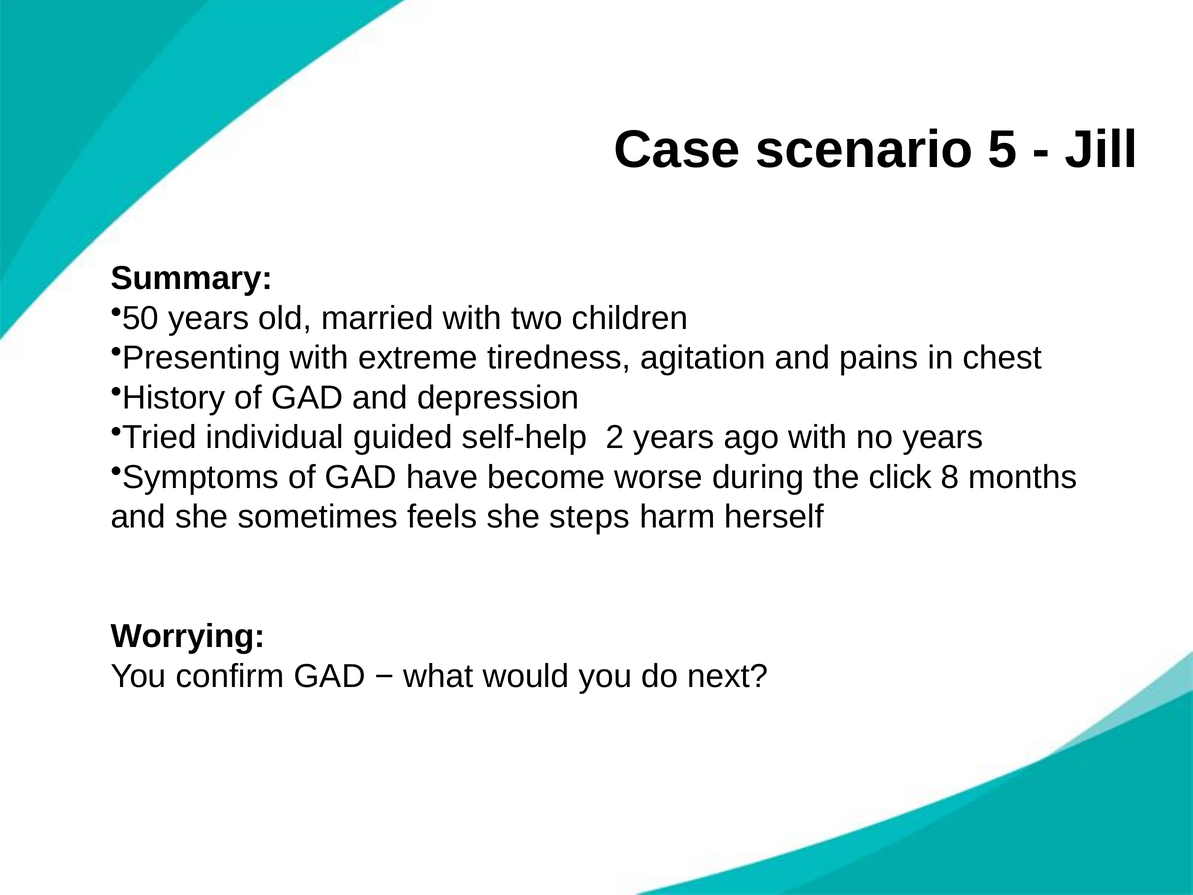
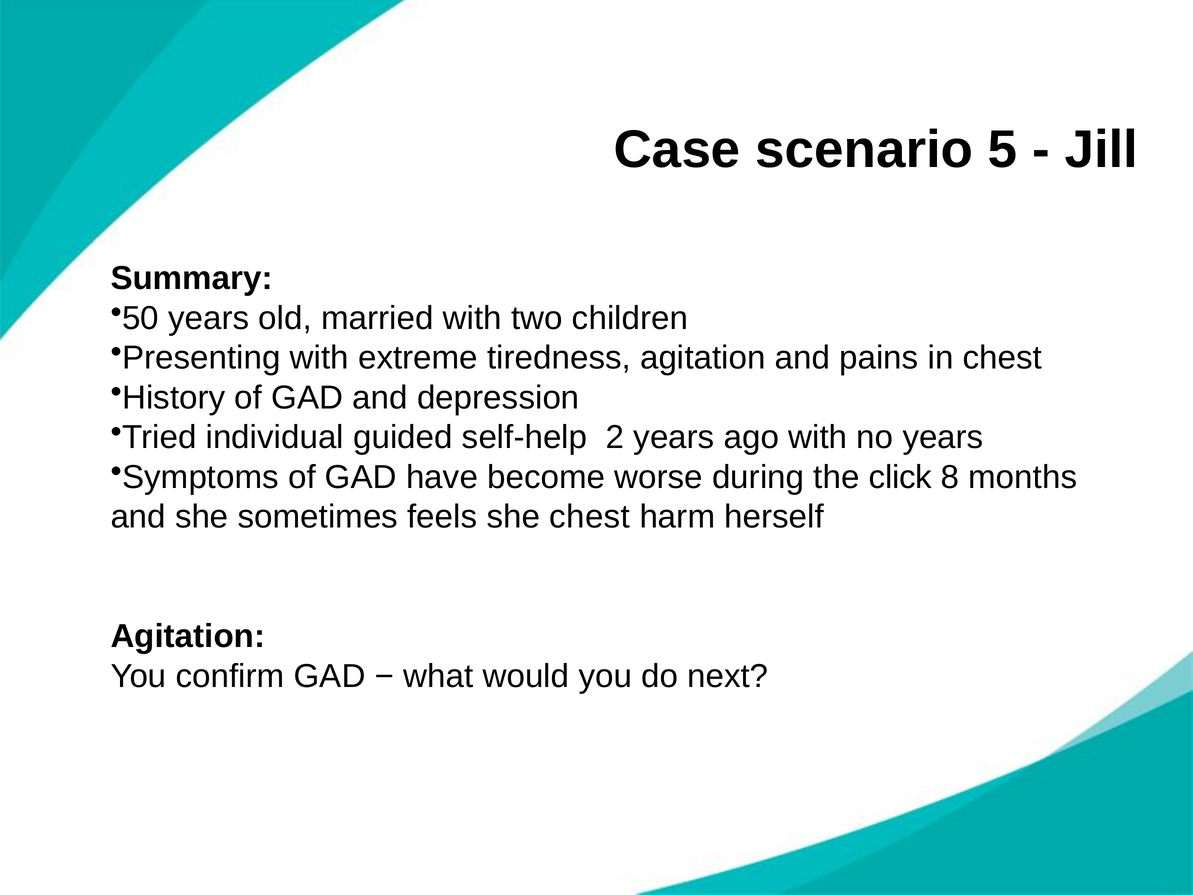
she steps: steps -> chest
Worrying at (188, 636): Worrying -> Agitation
